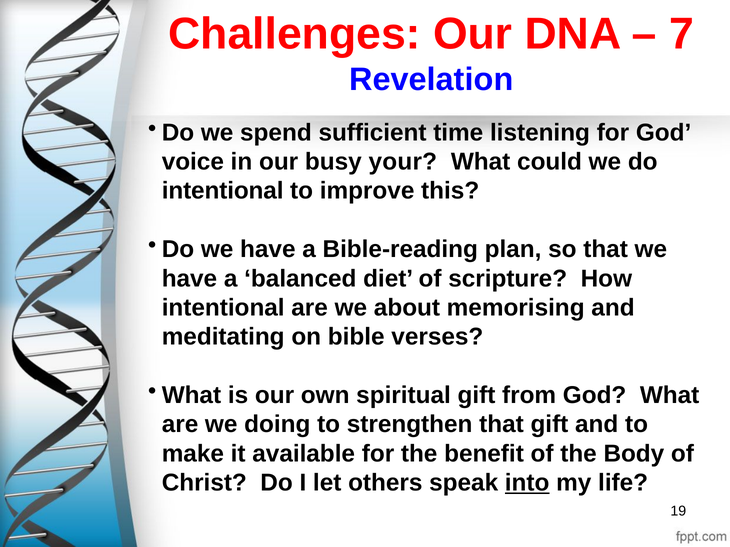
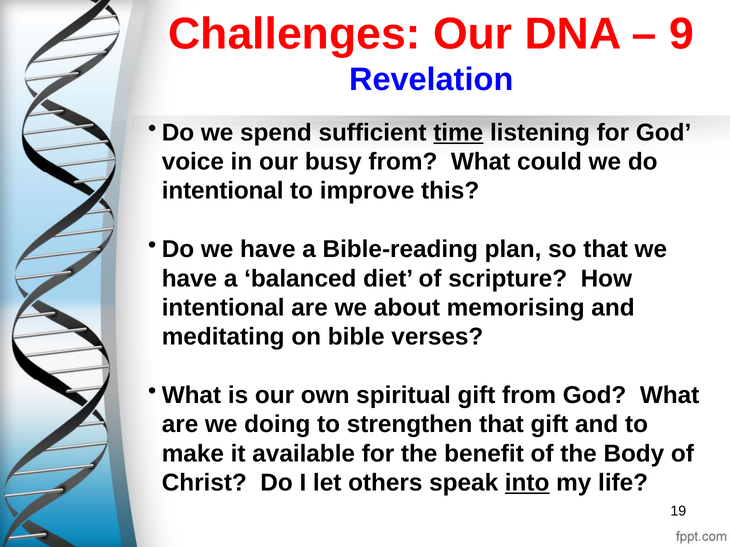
7: 7 -> 9
time underline: none -> present
busy your: your -> from
